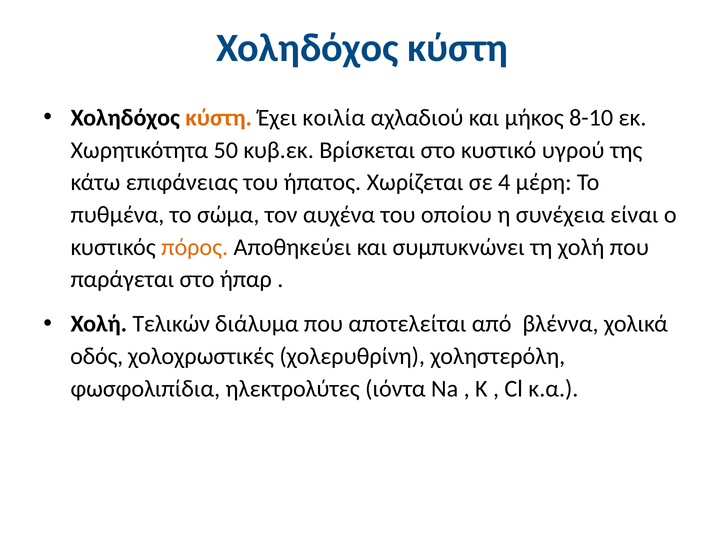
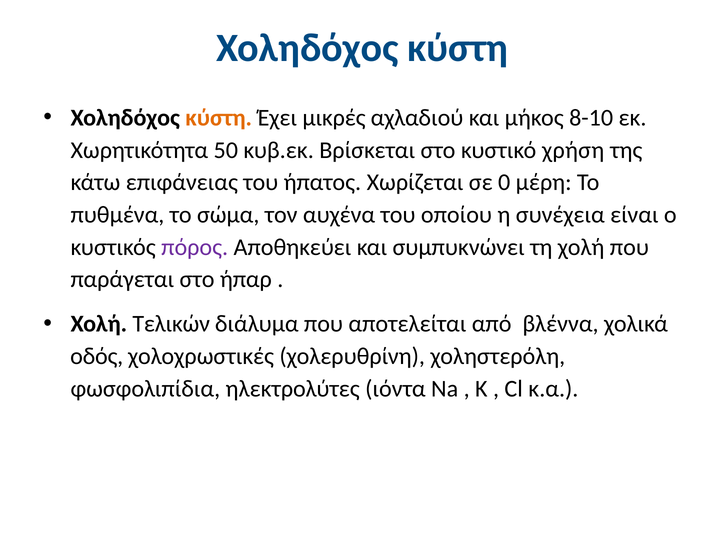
κοιλία: κοιλία -> μικρές
υγρού: υγρού -> χρήση
4: 4 -> 0
πόρος colour: orange -> purple
